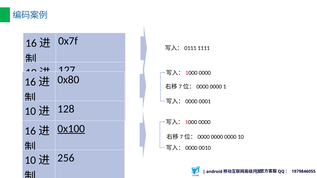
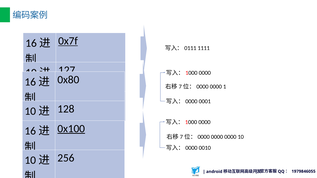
0x7f underline: none -> present
